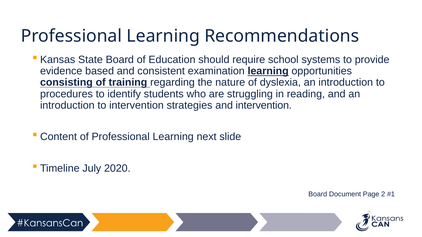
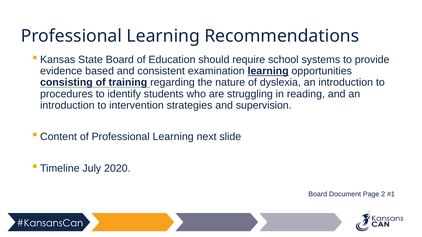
and intervention: intervention -> supervision
